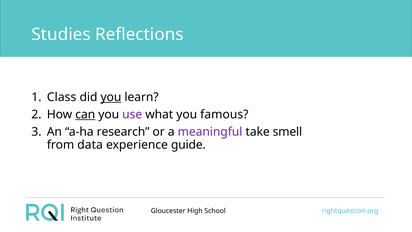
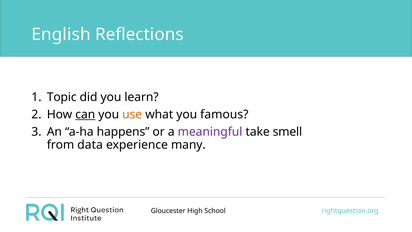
Studies: Studies -> English
Class: Class -> Topic
you at (111, 97) underline: present -> none
use colour: purple -> orange
research: research -> happens
guide: guide -> many
